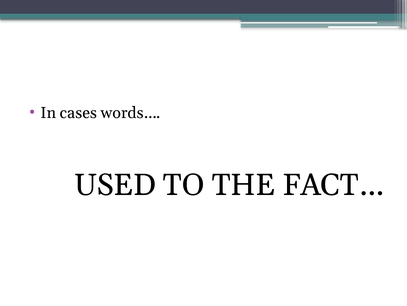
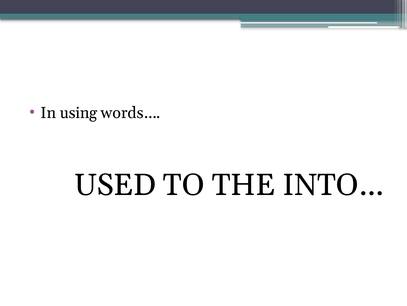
cases: cases -> using
FACT…: FACT… -> INTO…
